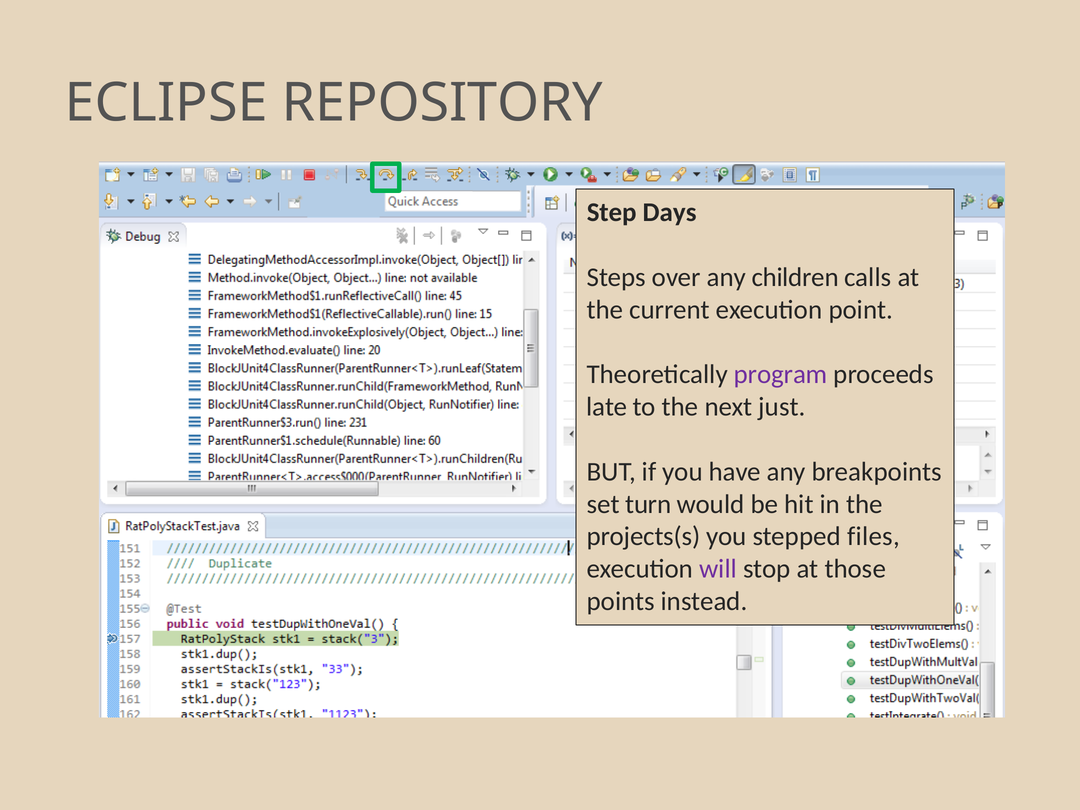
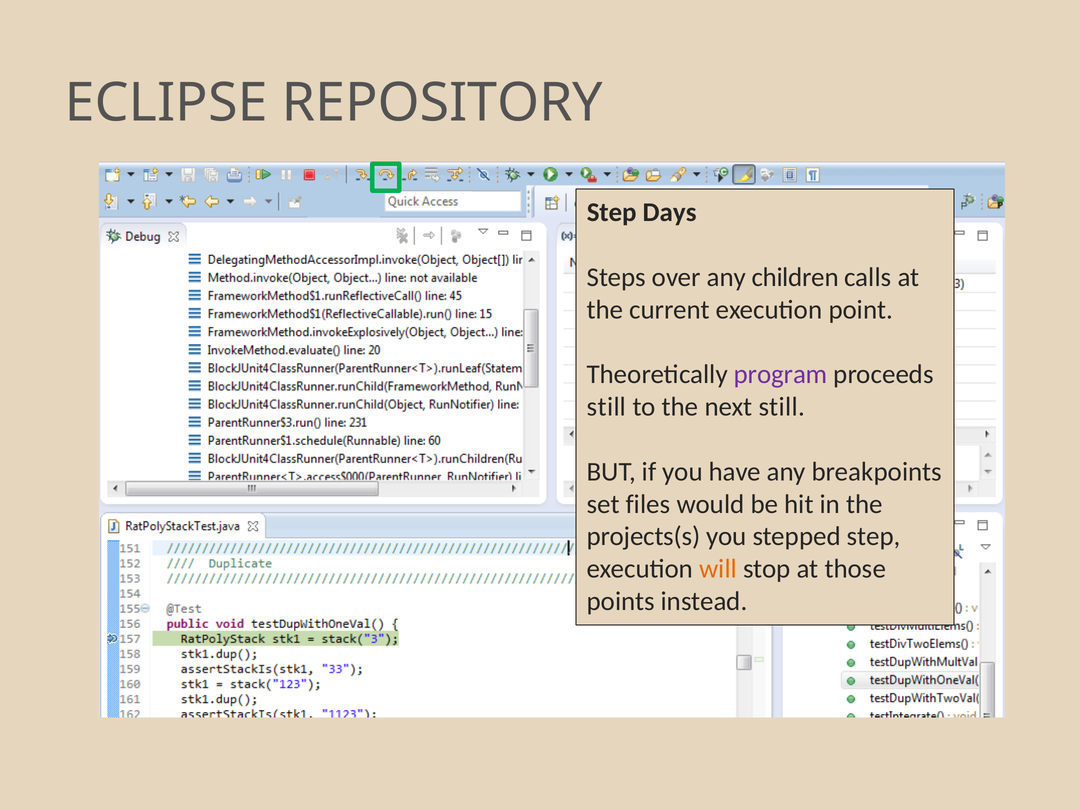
late at (607, 407): late -> still
next just: just -> still
turn: turn -> files
stepped files: files -> step
will colour: purple -> orange
